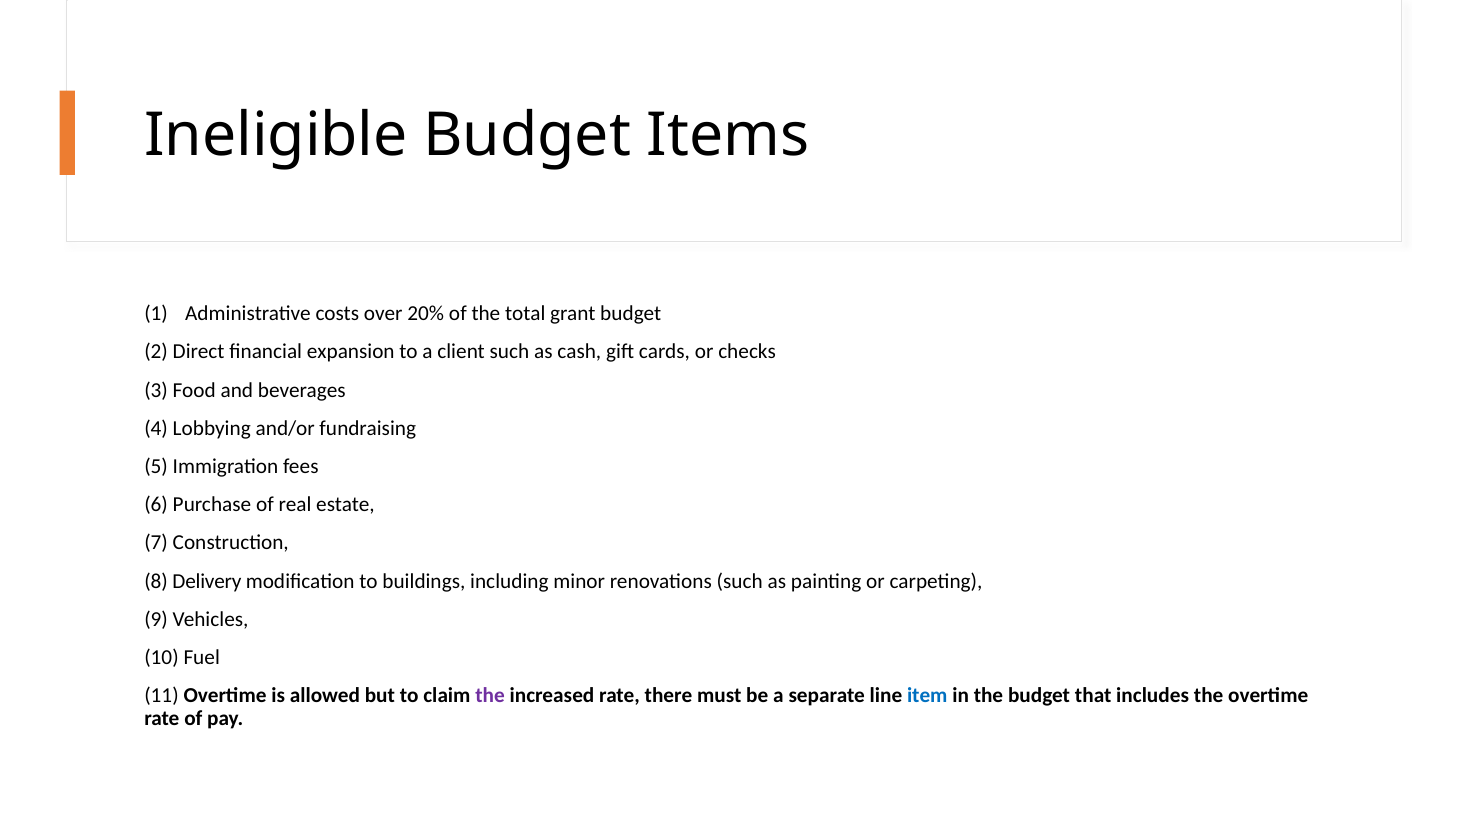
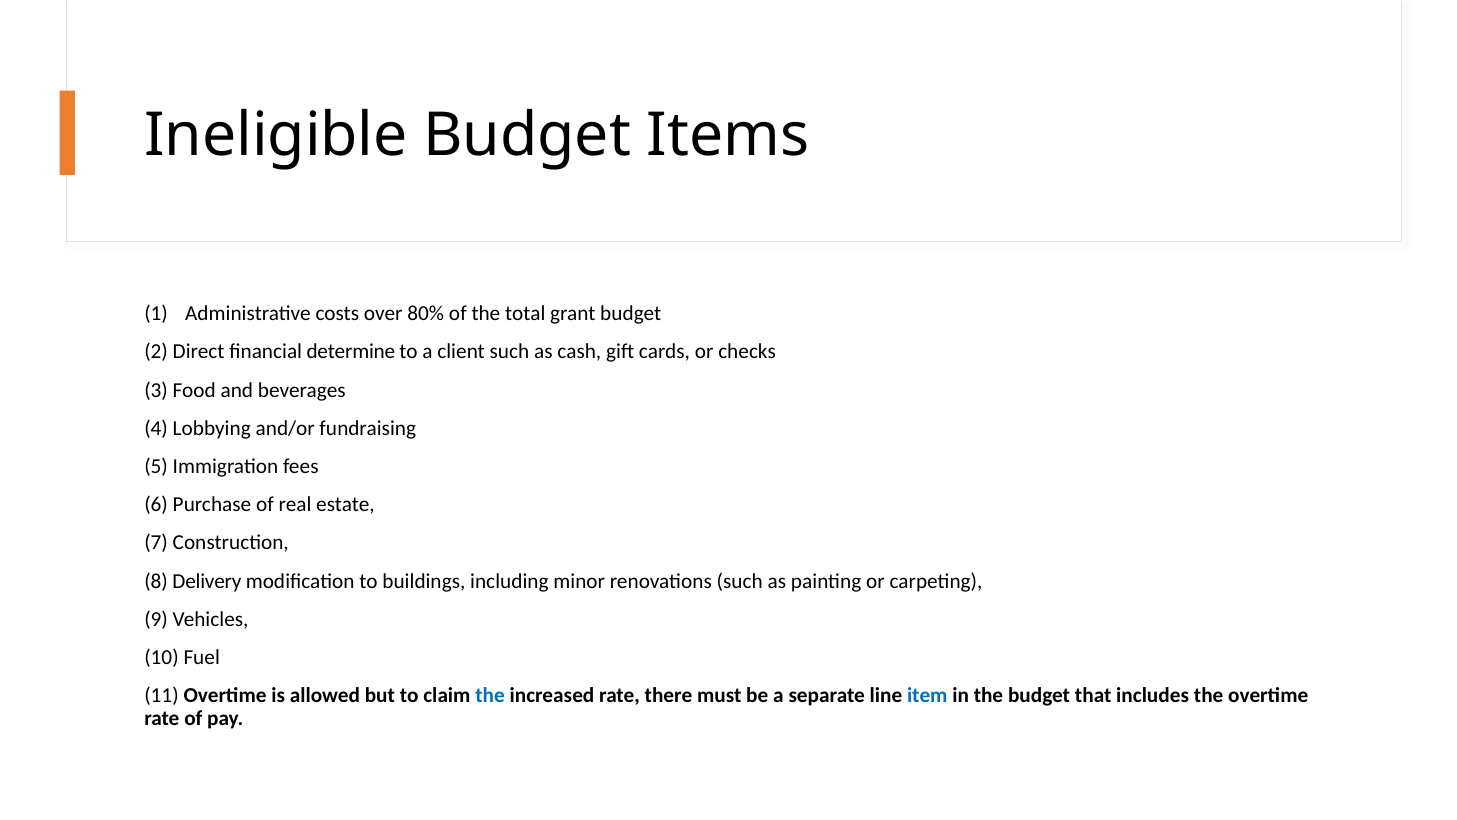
20%: 20% -> 80%
expansion: expansion -> determine
the at (490, 695) colour: purple -> blue
